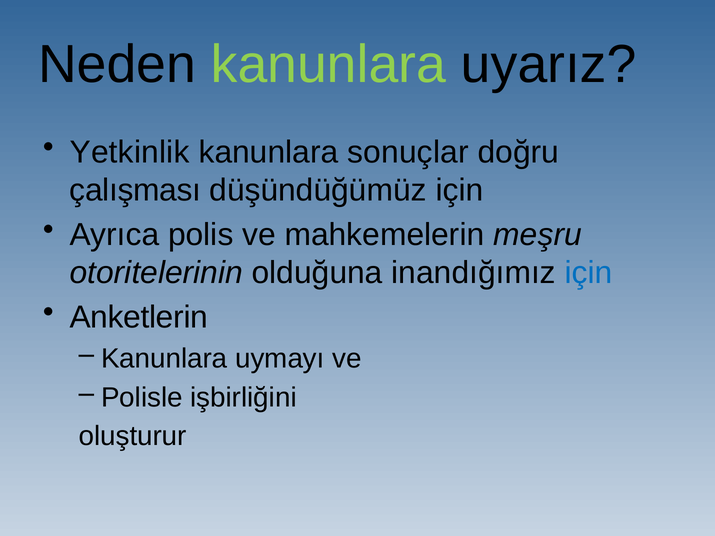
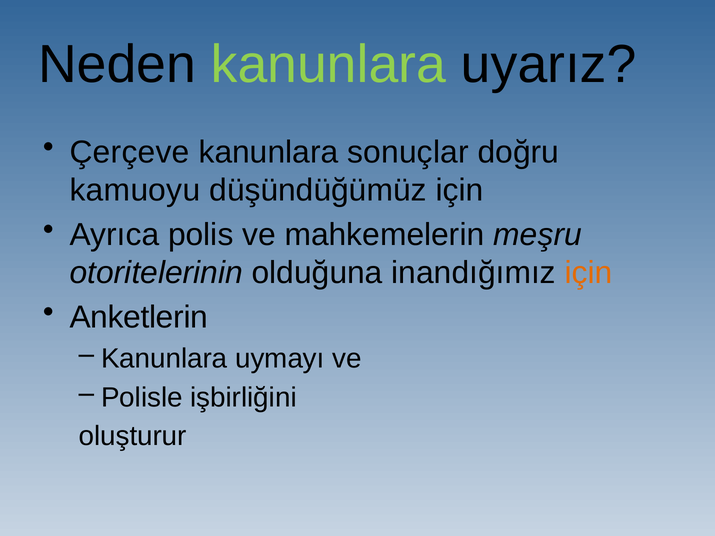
Yetkinlik: Yetkinlik -> Çerçeve
çalışması: çalışması -> kamuoyu
için at (588, 273) colour: blue -> orange
